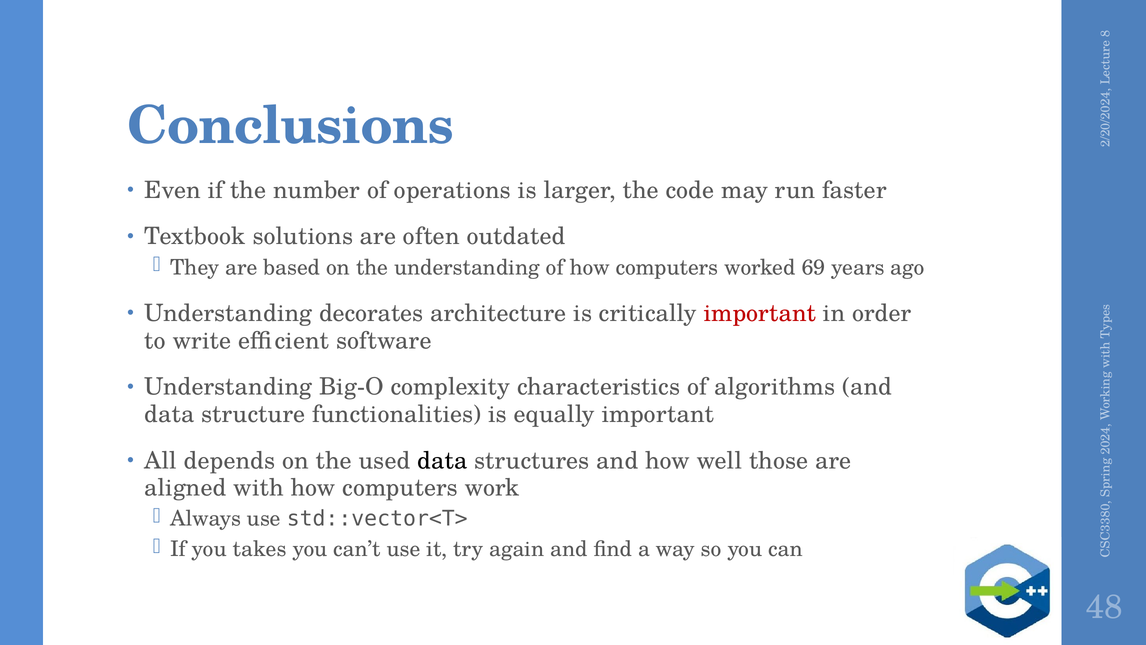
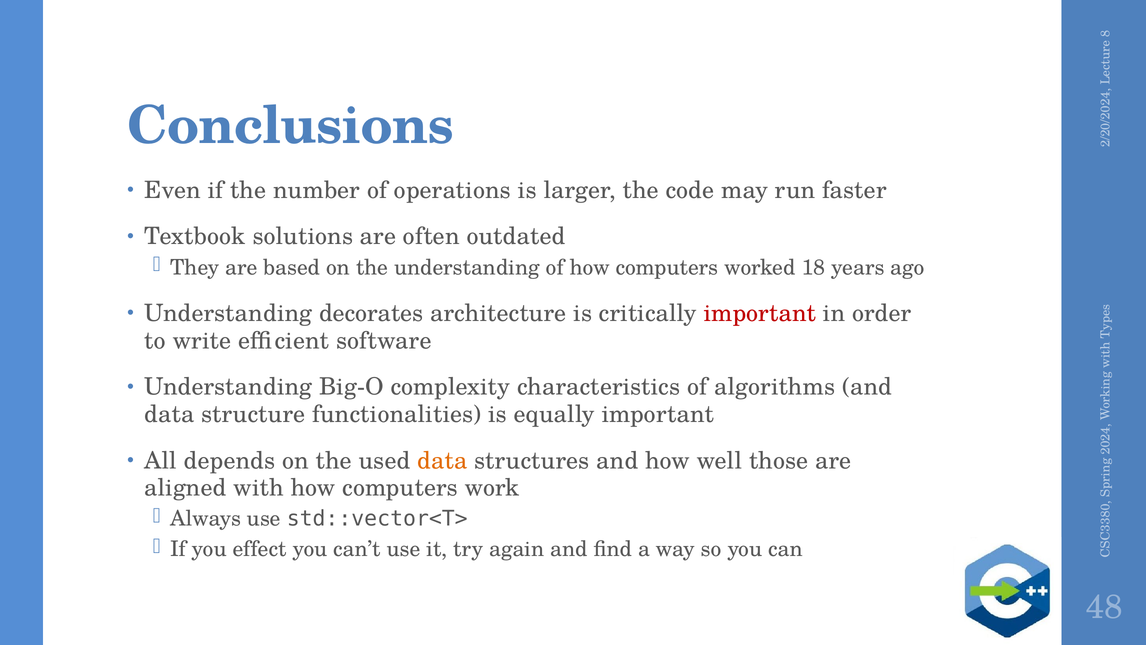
69: 69 -> 18
data at (442, 460) colour: black -> orange
takes: takes -> effect
